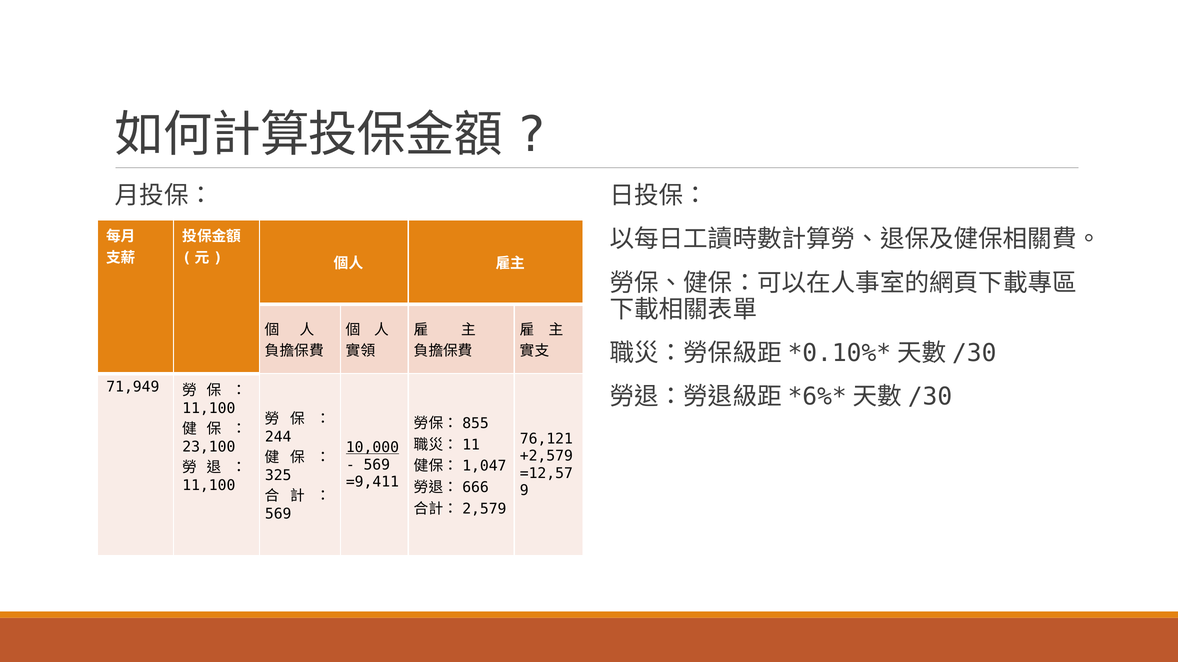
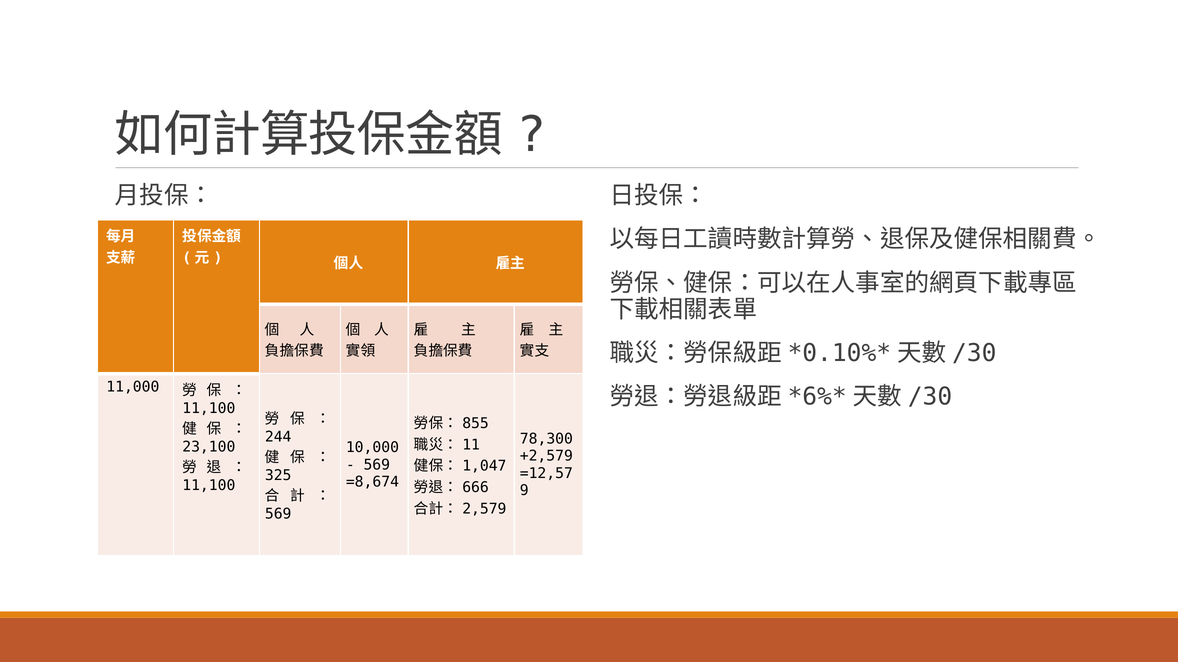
71,949: 71,949 -> 11,000
76,121: 76,121 -> 78,300
10,000 underline: present -> none
=9,411: =9,411 -> =8,674
